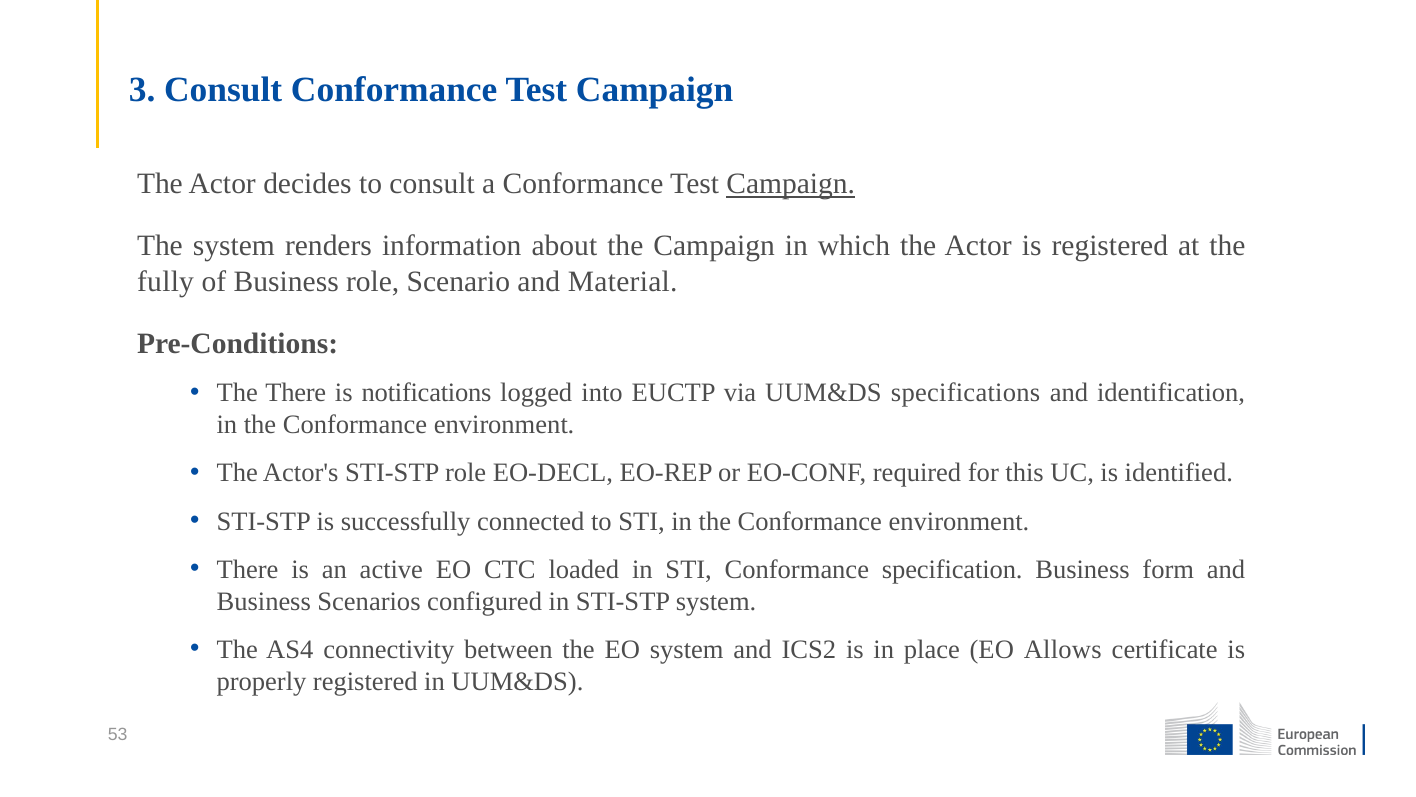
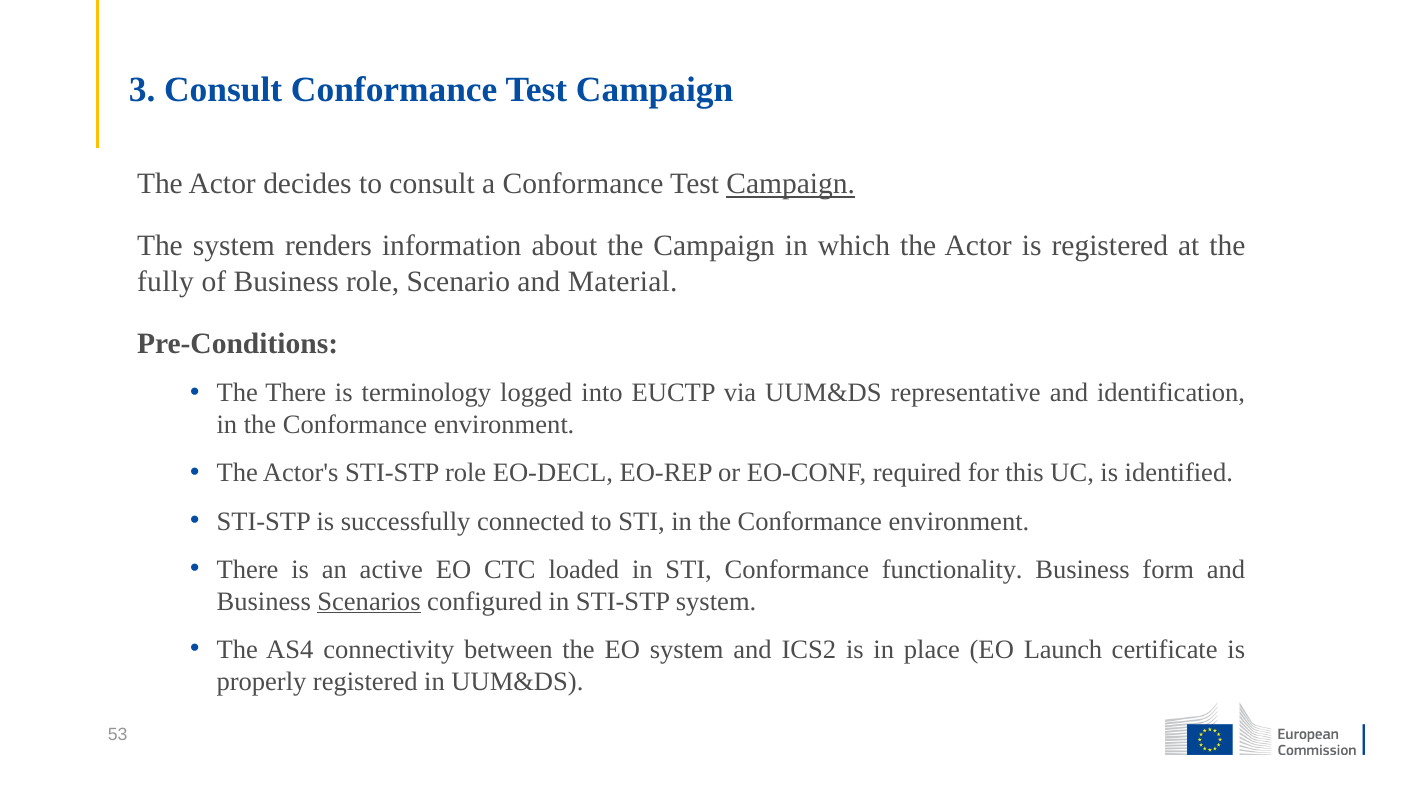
notifications: notifications -> terminology
specifications: specifications -> representative
specification: specification -> functionality
Scenarios underline: none -> present
Allows: Allows -> Launch
